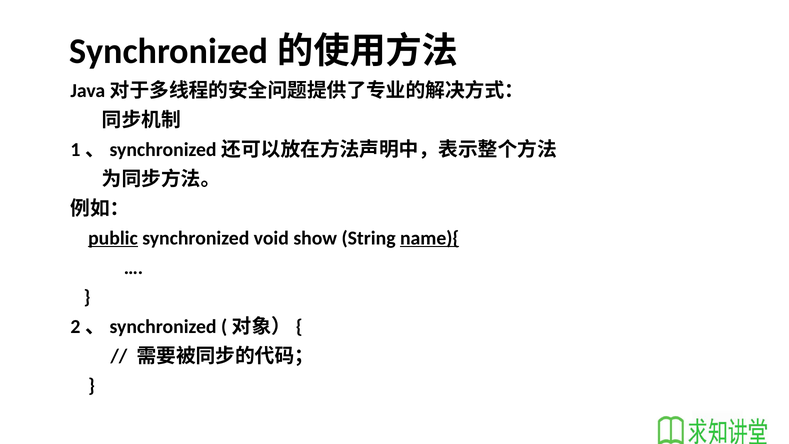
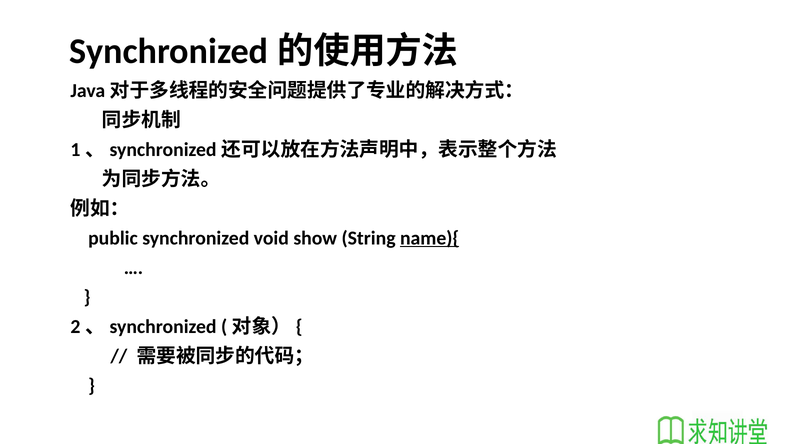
public underline: present -> none
